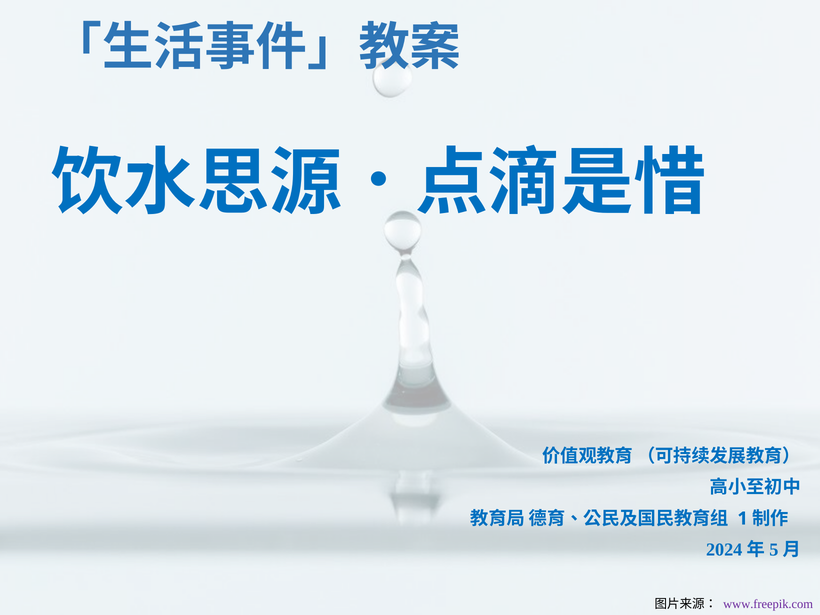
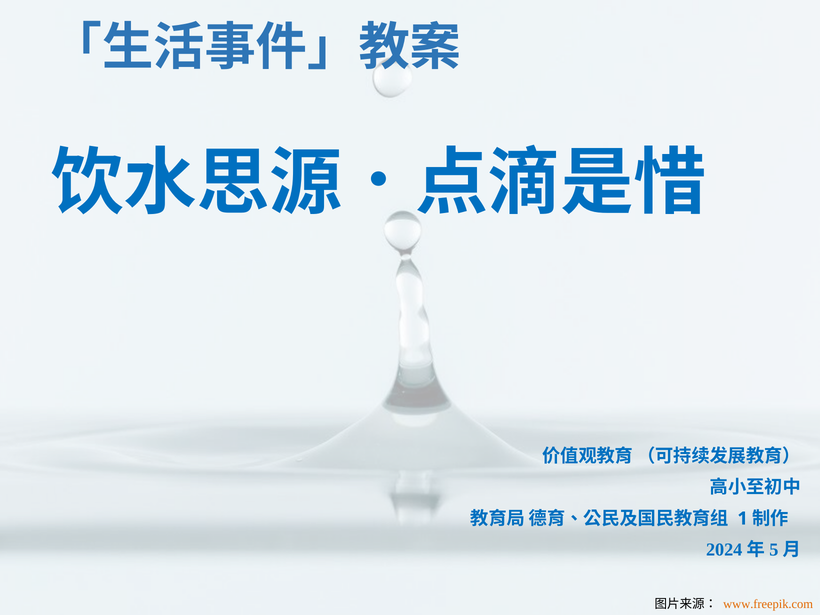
www.freepik.com colour: purple -> orange
